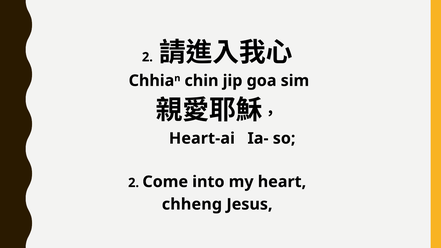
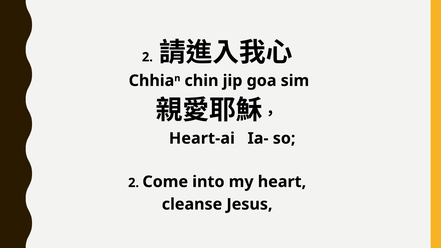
chheng: chheng -> cleanse
